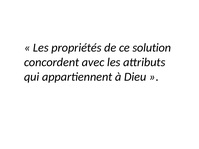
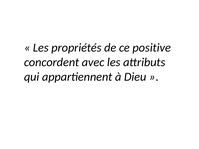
solution: solution -> positive
